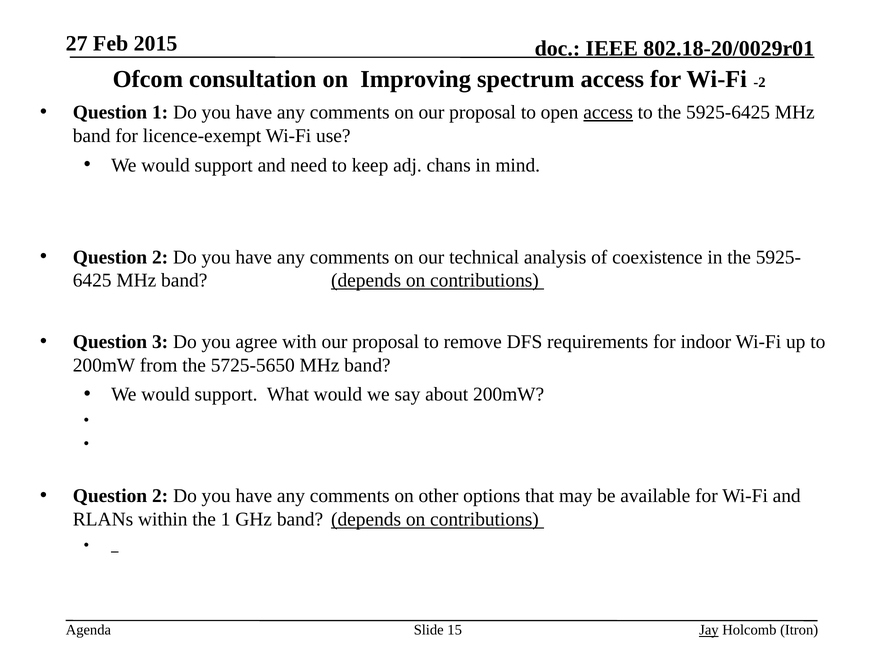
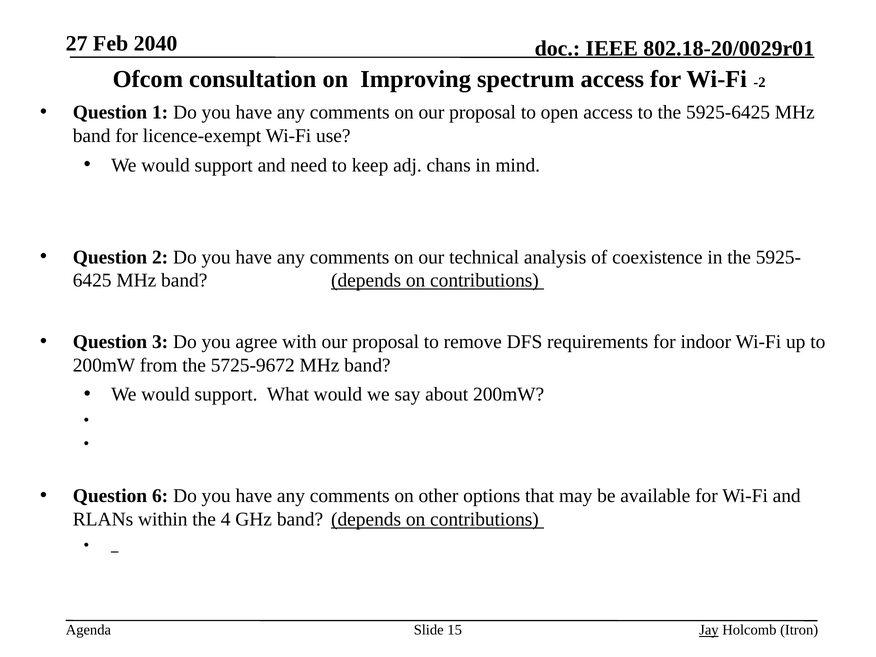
2015: 2015 -> 2040
access at (608, 112) underline: present -> none
5725-5650: 5725-5650 -> 5725-9672
2 at (160, 496): 2 -> 6
the 1: 1 -> 4
